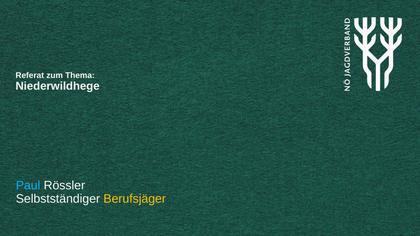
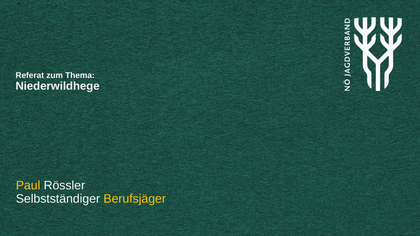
Paul colour: light blue -> yellow
